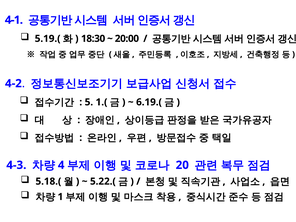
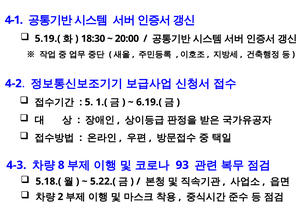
4: 4 -> 8
20: 20 -> 93
1: 1 -> 2
